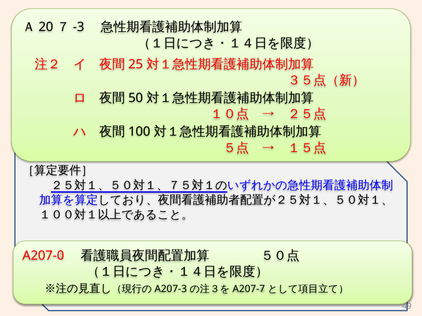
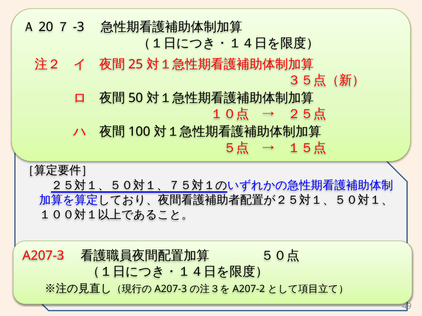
A207-0 at (43, 256): A207-0 -> A207-3
A207-7: A207-7 -> A207-2
